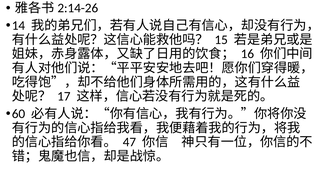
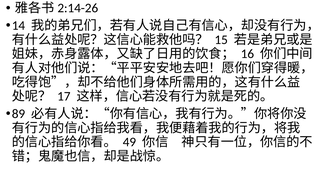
60: 60 -> 89
47: 47 -> 49
